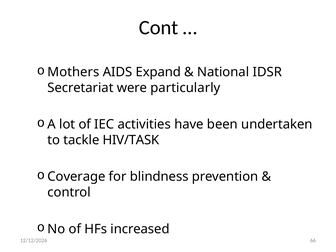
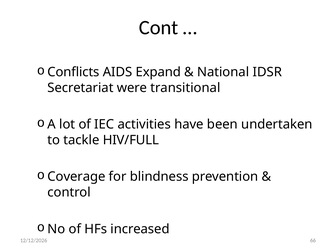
Mothers: Mothers -> Conflicts
particularly: particularly -> transitional
HIV/TASK: HIV/TASK -> HIV/FULL
